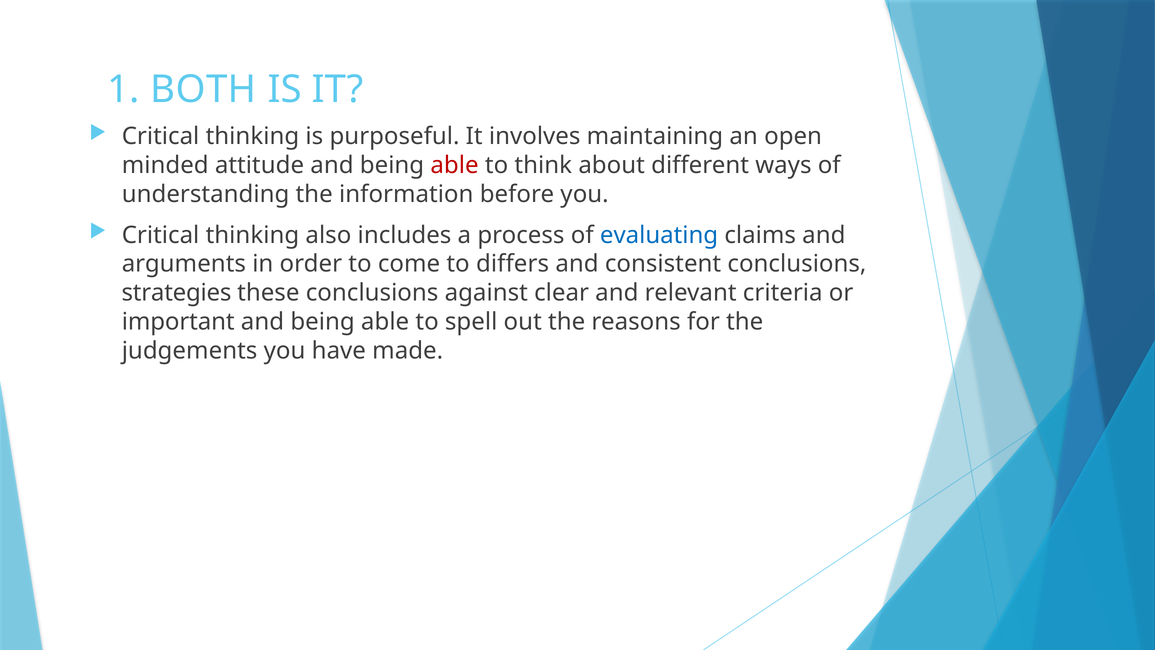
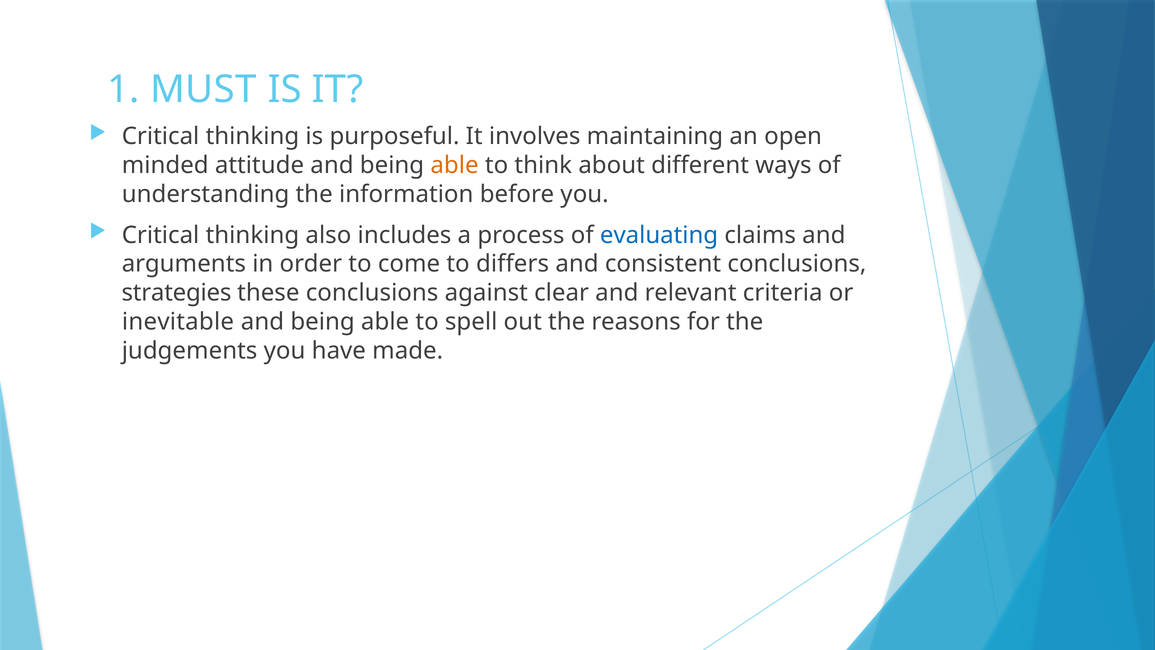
BOTH: BOTH -> MUST
able at (455, 165) colour: red -> orange
important: important -> inevitable
